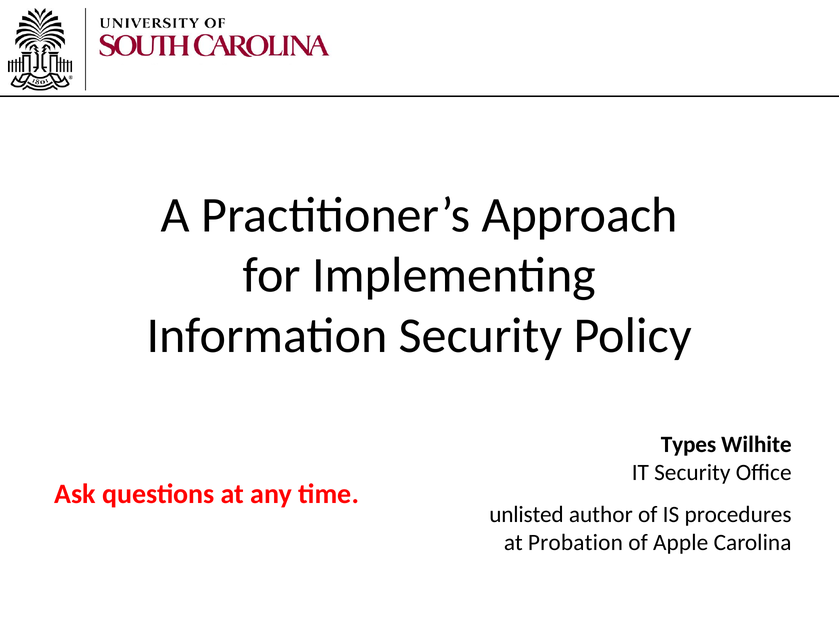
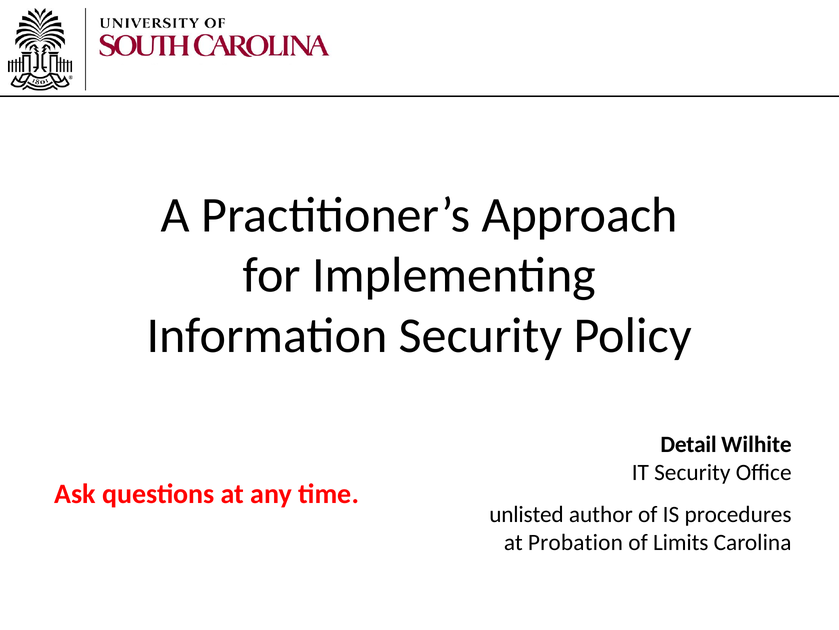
Types: Types -> Detail
Apple: Apple -> Limits
